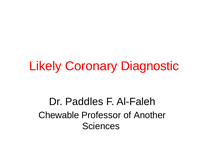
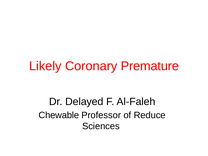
Diagnostic: Diagnostic -> Premature
Paddles: Paddles -> Delayed
Another: Another -> Reduce
